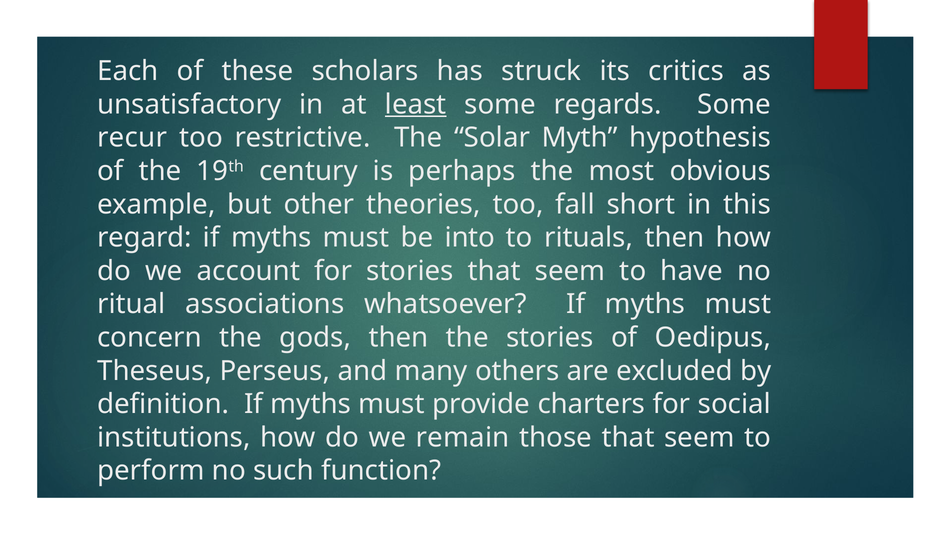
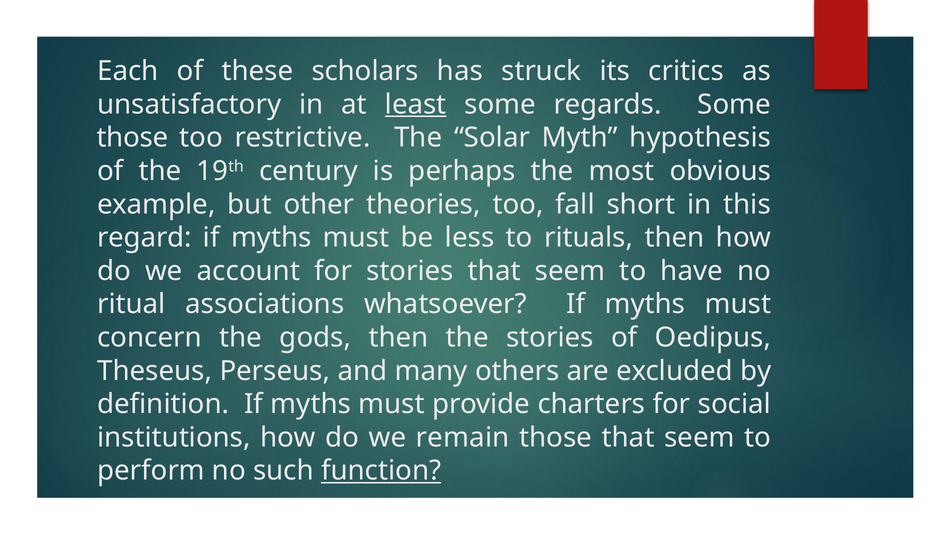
recur at (132, 138): recur -> those
into: into -> less
function underline: none -> present
